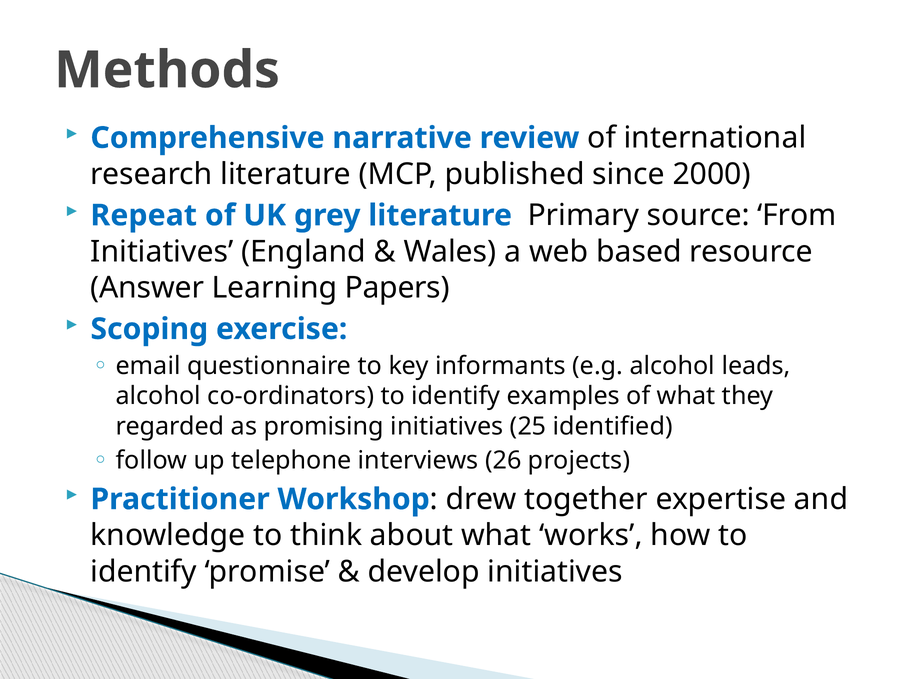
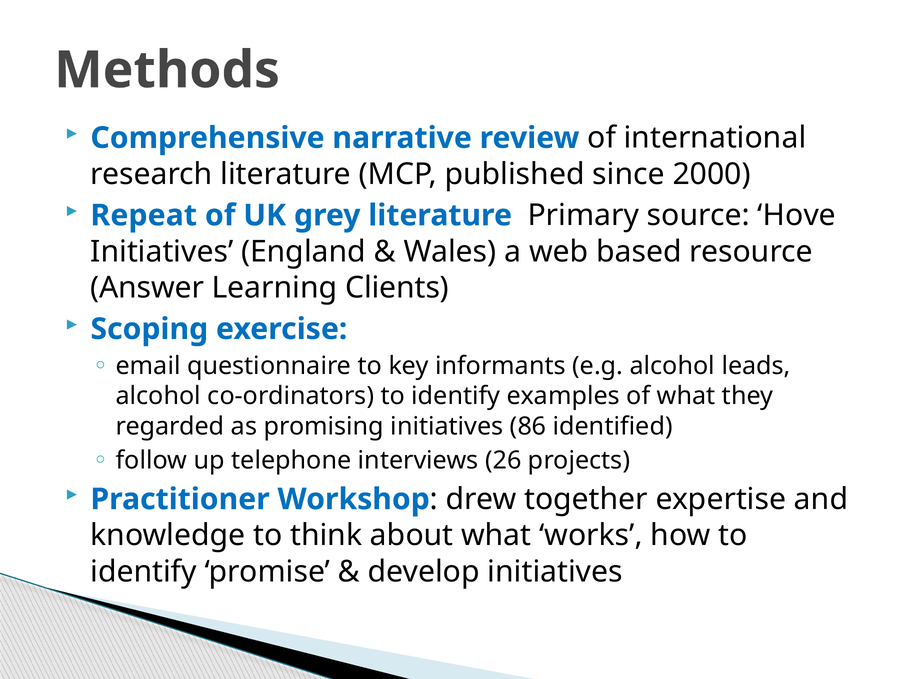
From: From -> Hove
Papers: Papers -> Clients
25: 25 -> 86
